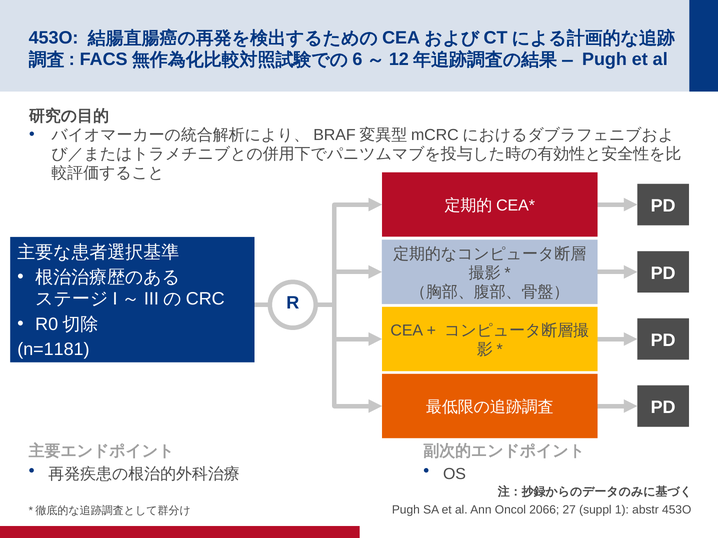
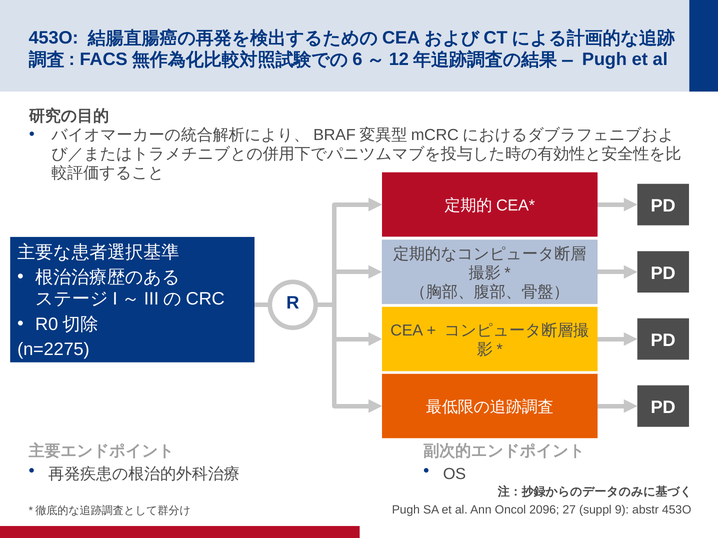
n=1181: n=1181 -> n=2275
2066: 2066 -> 2096
1: 1 -> 9
